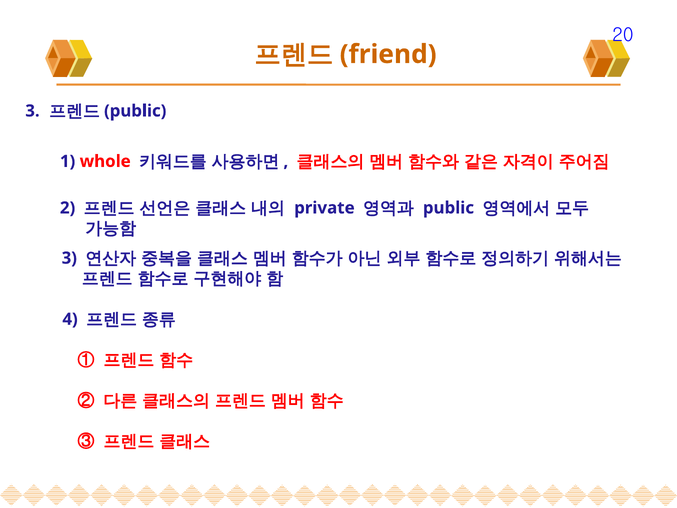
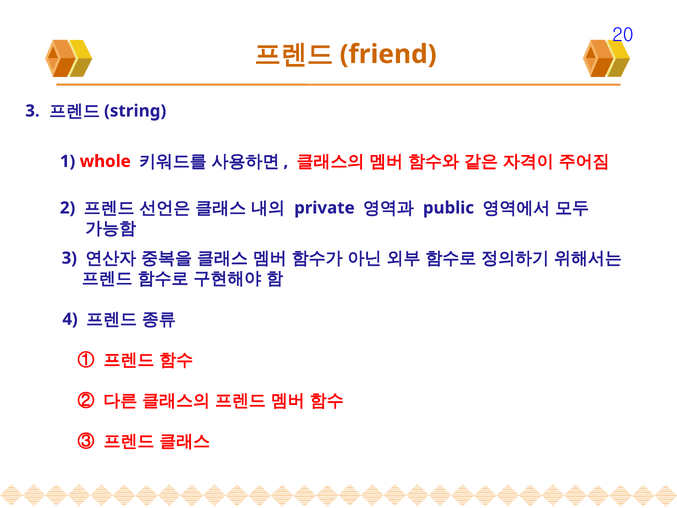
public at (135, 111): public -> string
